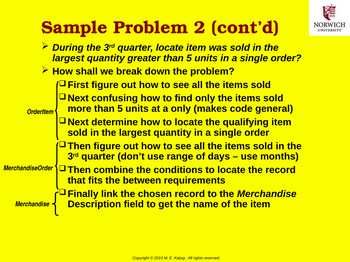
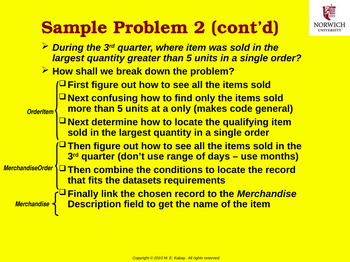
quarter locate: locate -> where
between: between -> datasets
